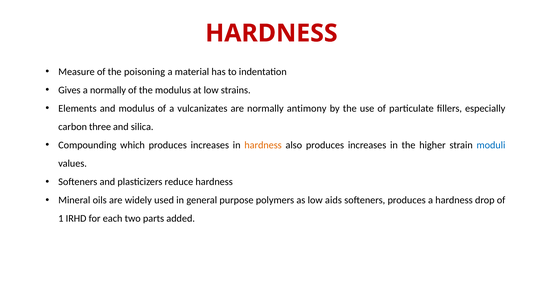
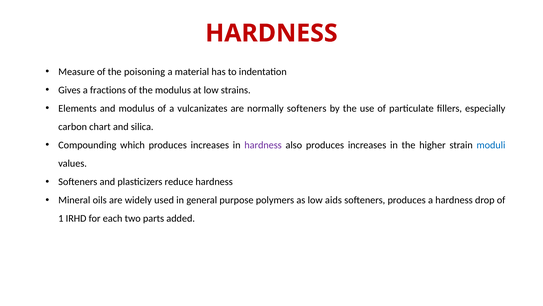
a normally: normally -> fractions
normally antimony: antimony -> softeners
three: three -> chart
hardness at (263, 145) colour: orange -> purple
